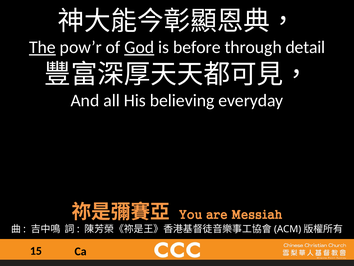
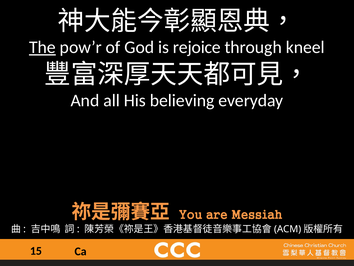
God underline: present -> none
before: before -> rejoice
detail: detail -> kneel
